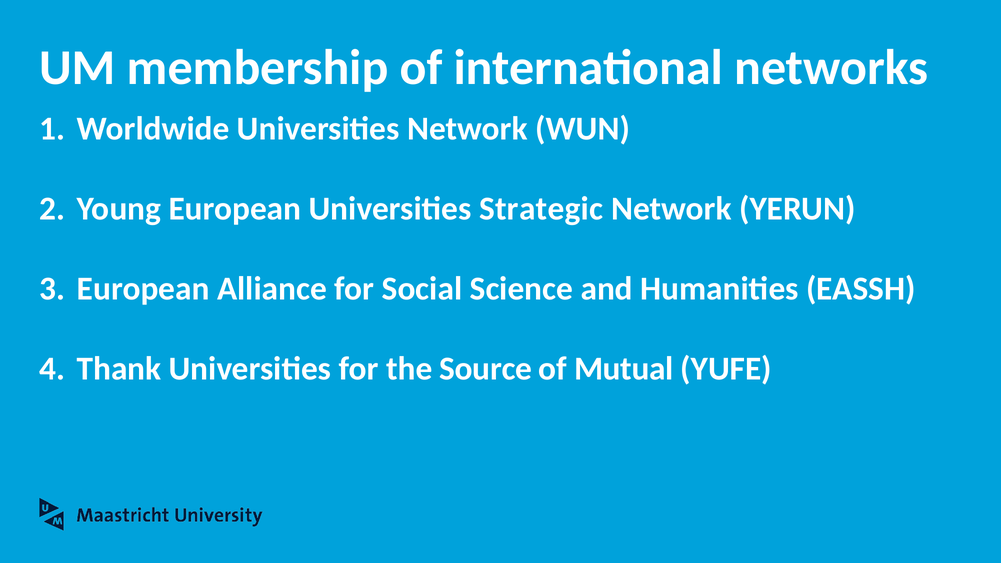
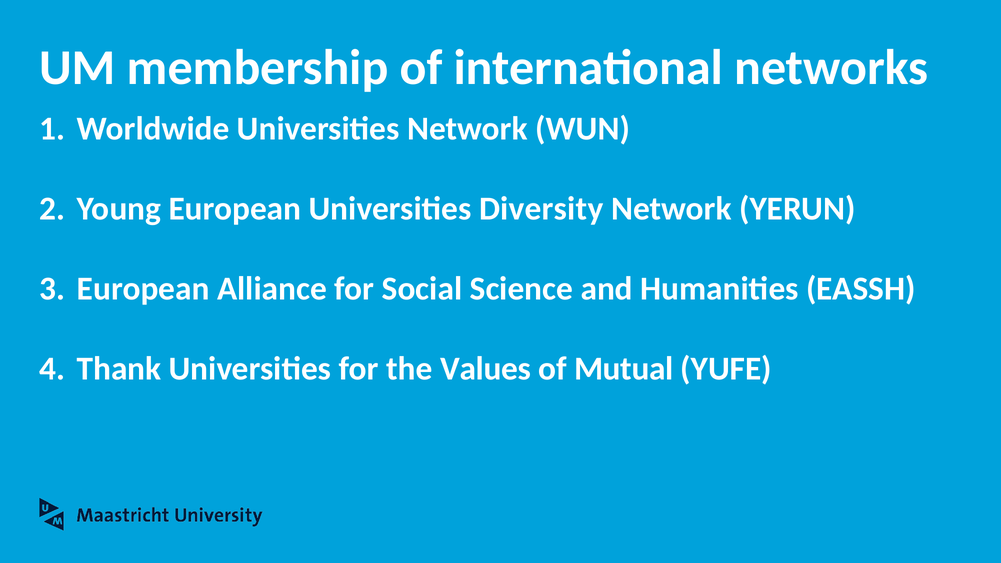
Strategic: Strategic -> Diversity
Source: Source -> Values
